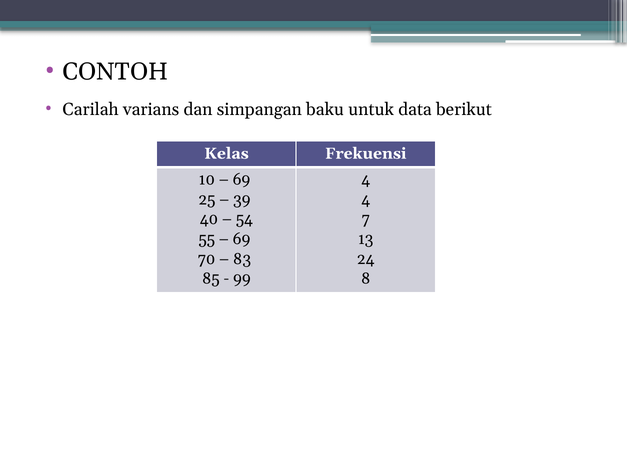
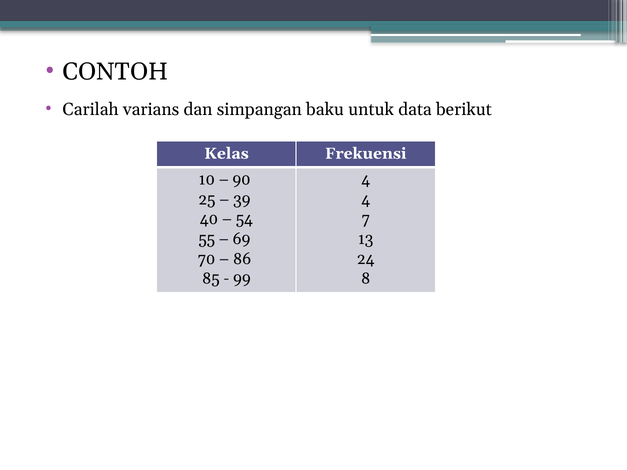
69 at (242, 180): 69 -> 90
83: 83 -> 86
